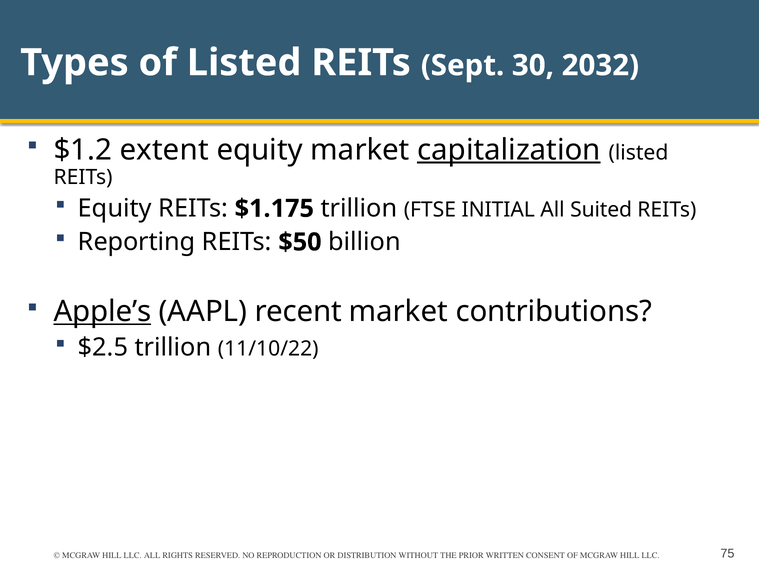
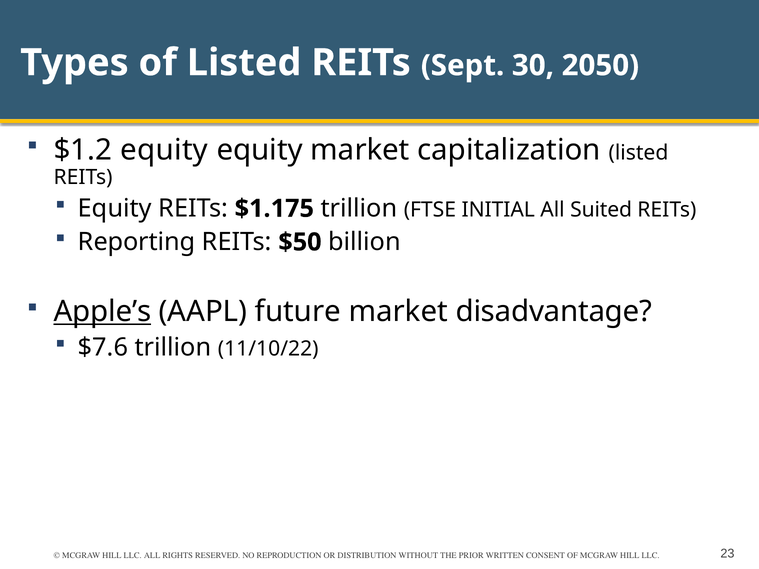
2032: 2032 -> 2050
$1.2 extent: extent -> equity
capitalization underline: present -> none
recent: recent -> future
contributions: contributions -> disadvantage
$2.5: $2.5 -> $7.6
75: 75 -> 23
